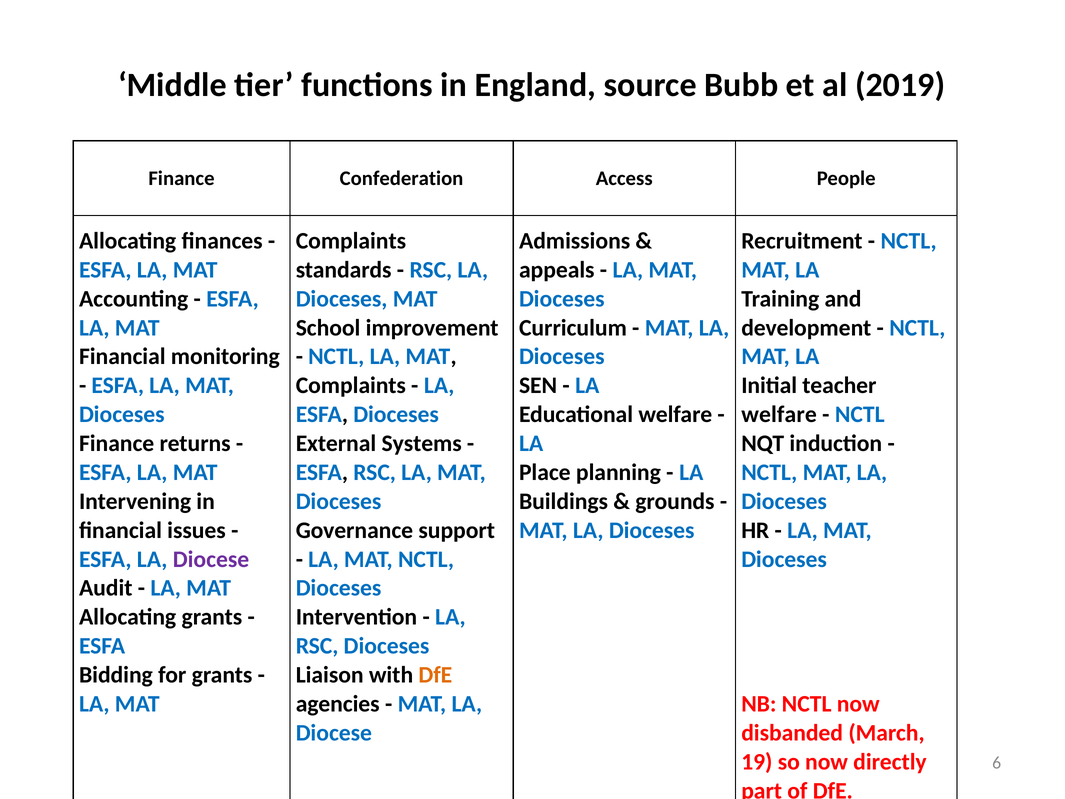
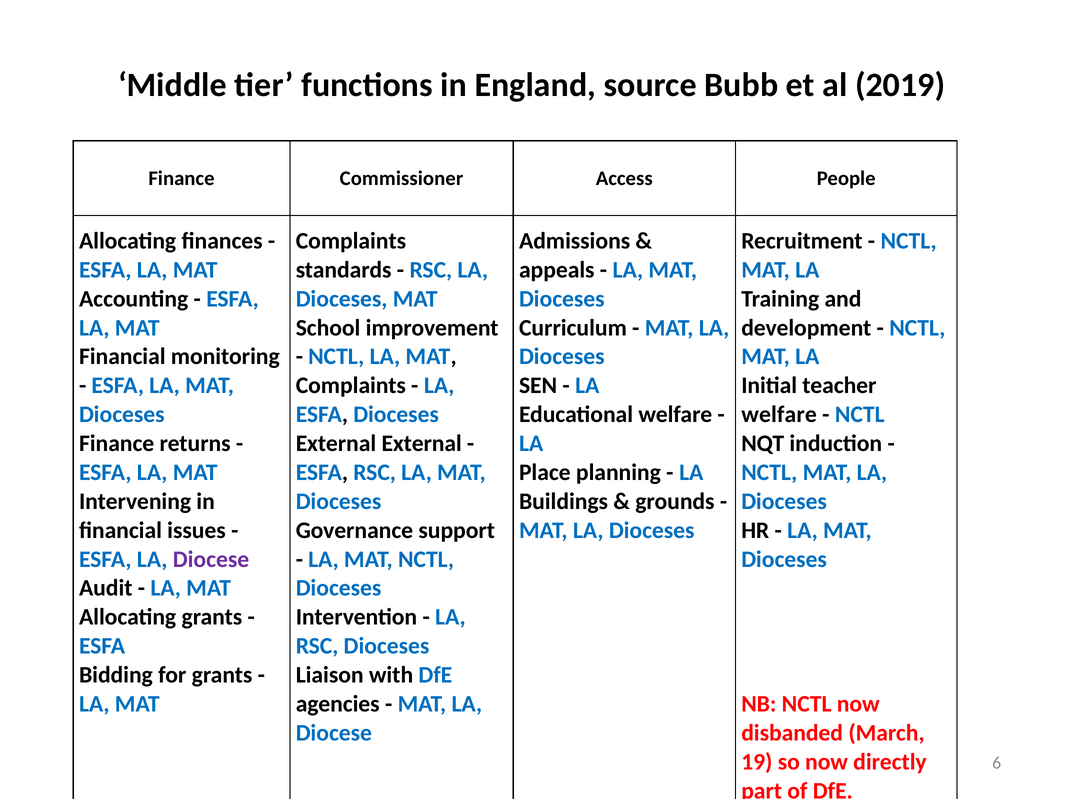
Confederation: Confederation -> Commissioner
External Systems: Systems -> External
DfE at (435, 675) colour: orange -> blue
